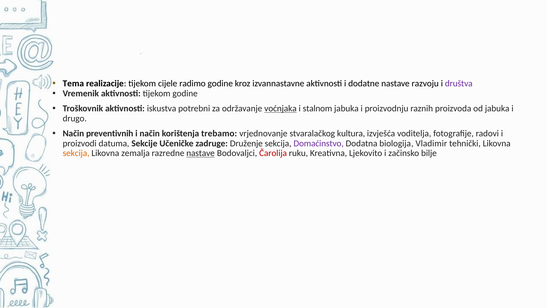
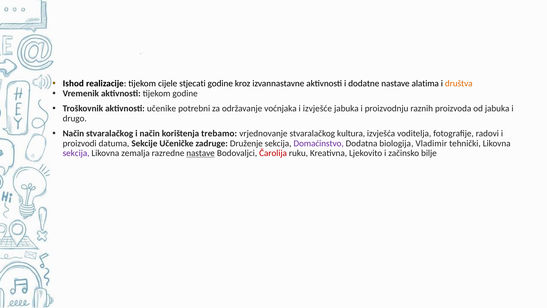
Tema: Tema -> Ishod
radimo: radimo -> stjecati
razvoju: razvoju -> alatima
društva colour: purple -> orange
iskustva: iskustva -> učenike
voćnjaka underline: present -> none
stalnom: stalnom -> izvješće
Način preventivnih: preventivnih -> stvaralačkog
sekcija at (76, 153) colour: orange -> purple
